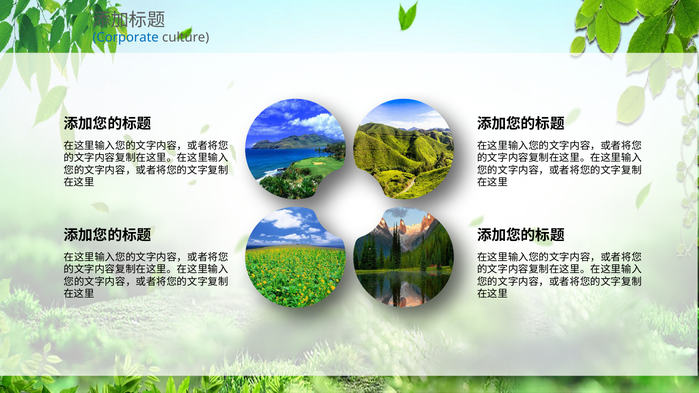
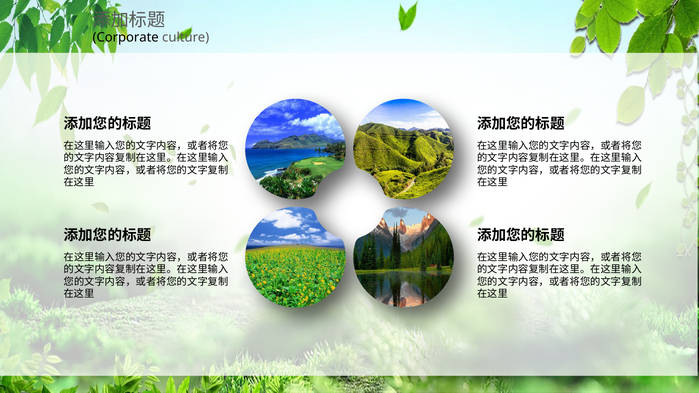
Corporate colour: blue -> black
